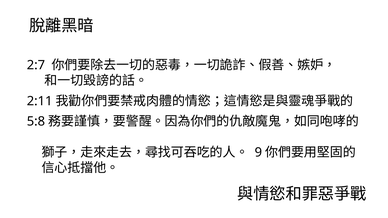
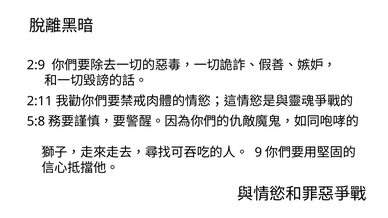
2:7: 2:7 -> 2:9
